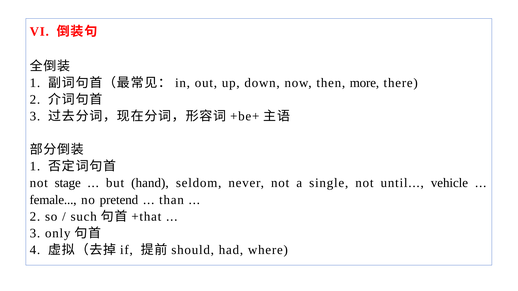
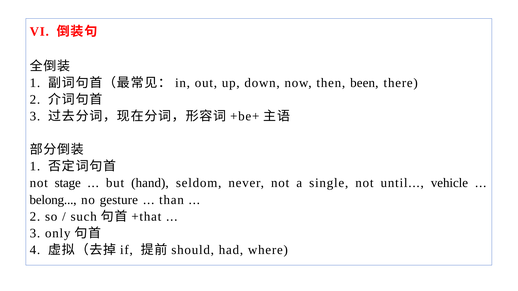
more: more -> been
female: female -> belong
pretend: pretend -> gesture
